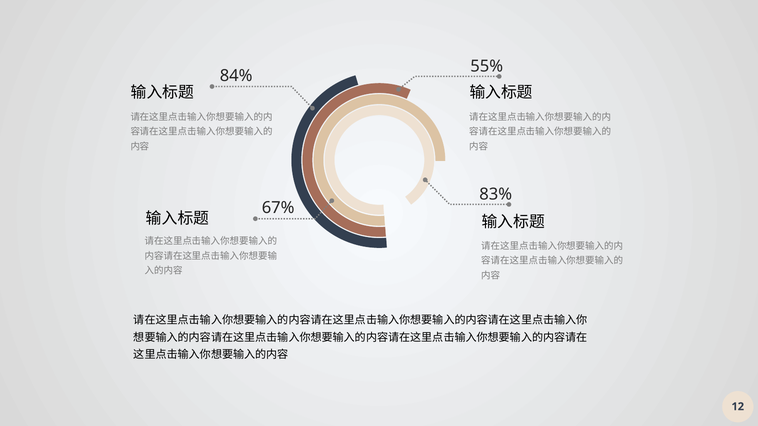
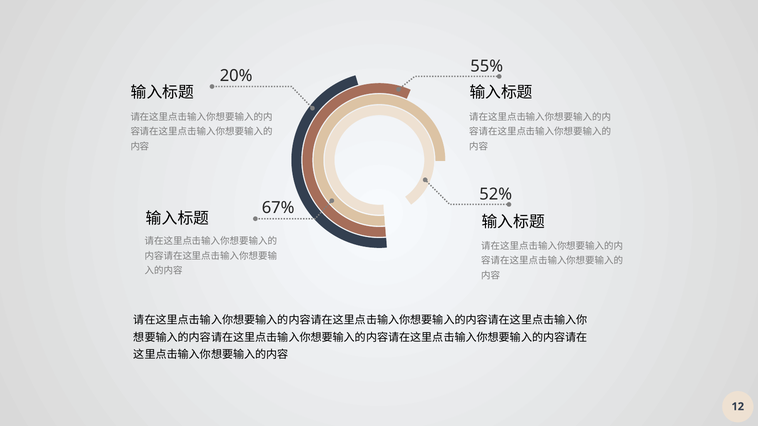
84%: 84% -> 20%
83%: 83% -> 52%
